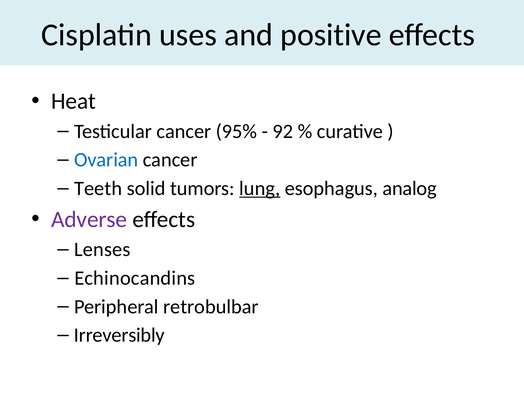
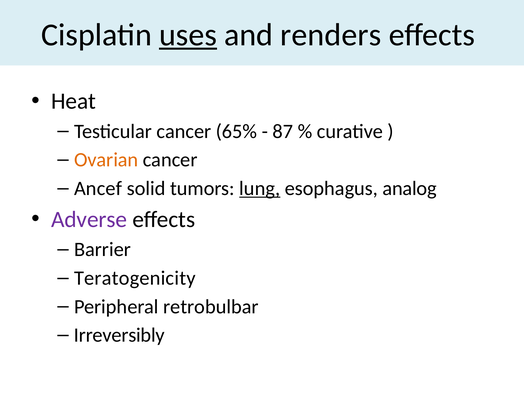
uses underline: none -> present
positive: positive -> renders
95%: 95% -> 65%
92: 92 -> 87
Ovarian colour: blue -> orange
Teeth: Teeth -> Ancef
Lenses: Lenses -> Barrier
Echinocandins: Echinocandins -> Teratogenicity
